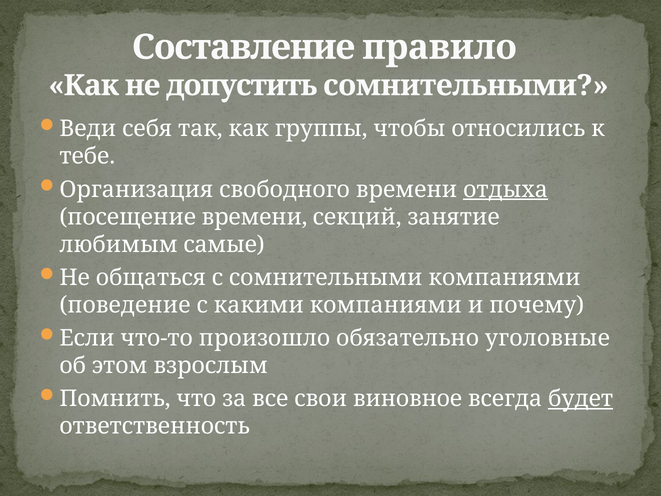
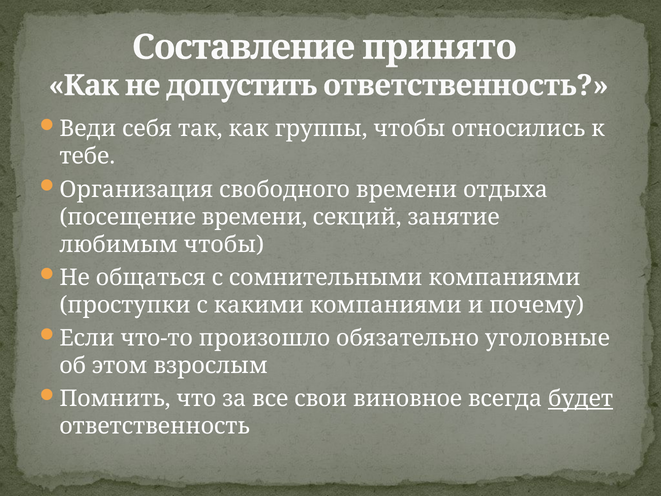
правило: правило -> принято
допустить сомнительными: сомнительными -> ответственность
отдыха underline: present -> none
любимым самые: самые -> чтобы
поведение: поведение -> проступки
